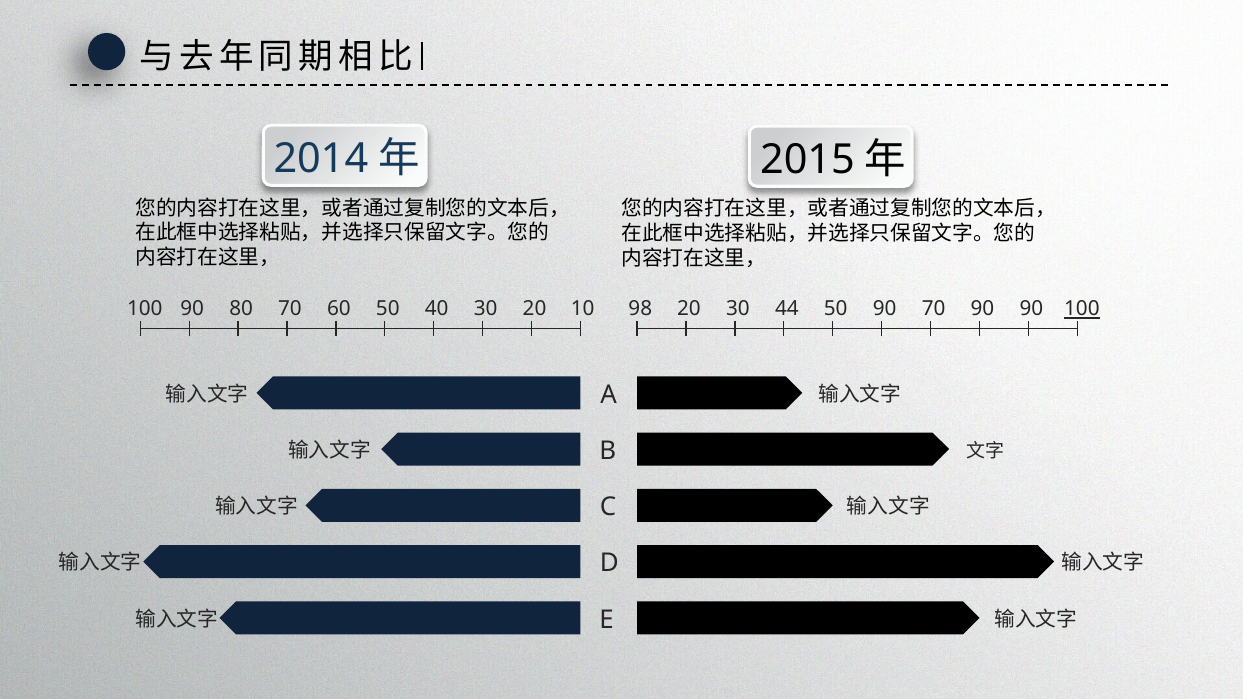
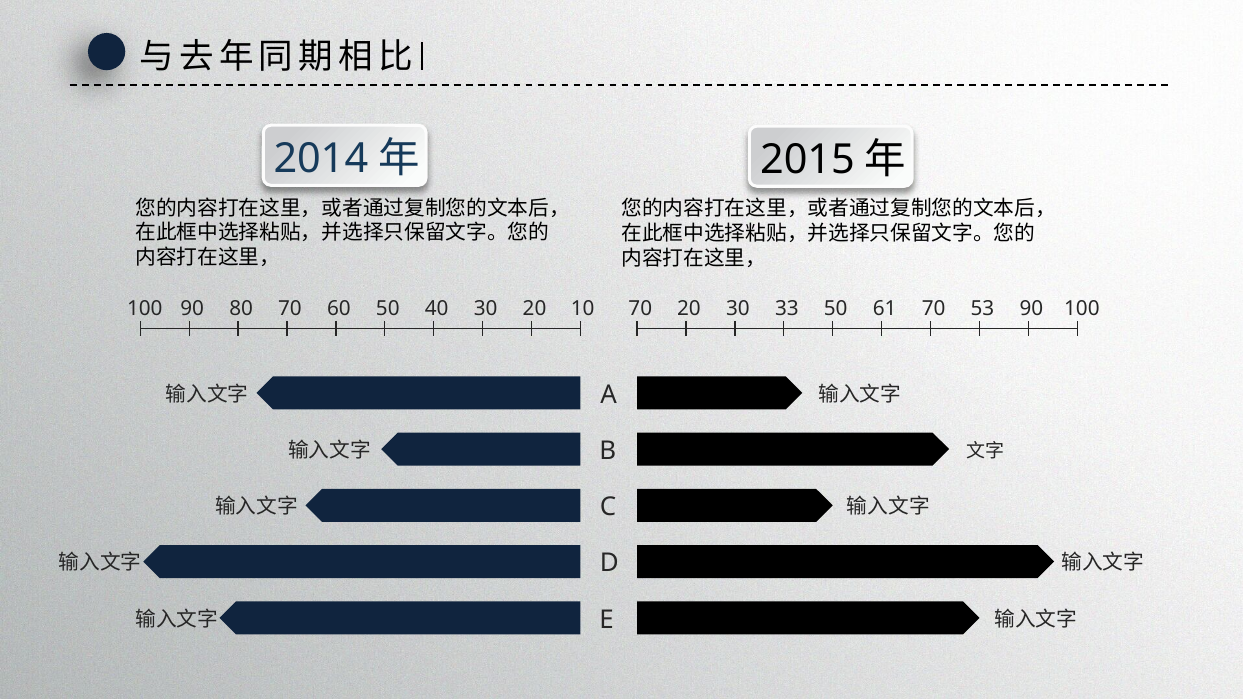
100 98: 98 -> 70
44: 44 -> 33
50 90: 90 -> 61
70 90: 90 -> 53
100 at (1082, 309) underline: present -> none
